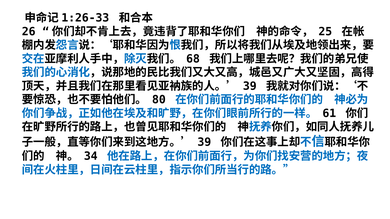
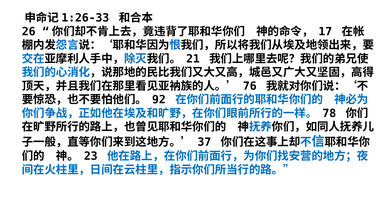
25: 25 -> 17
68: 68 -> 21
39 at (250, 86): 39 -> 76
80: 80 -> 92
61: 61 -> 78
39 at (204, 142): 39 -> 37
34: 34 -> 23
